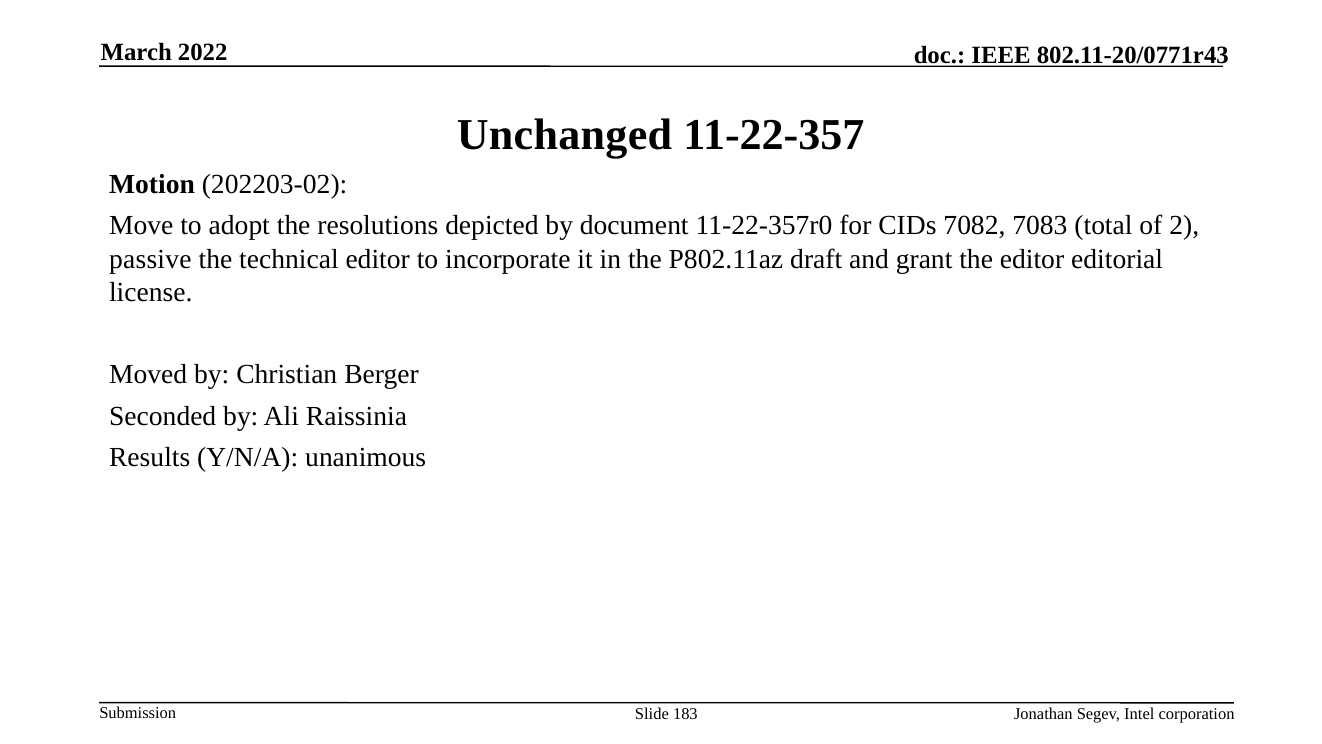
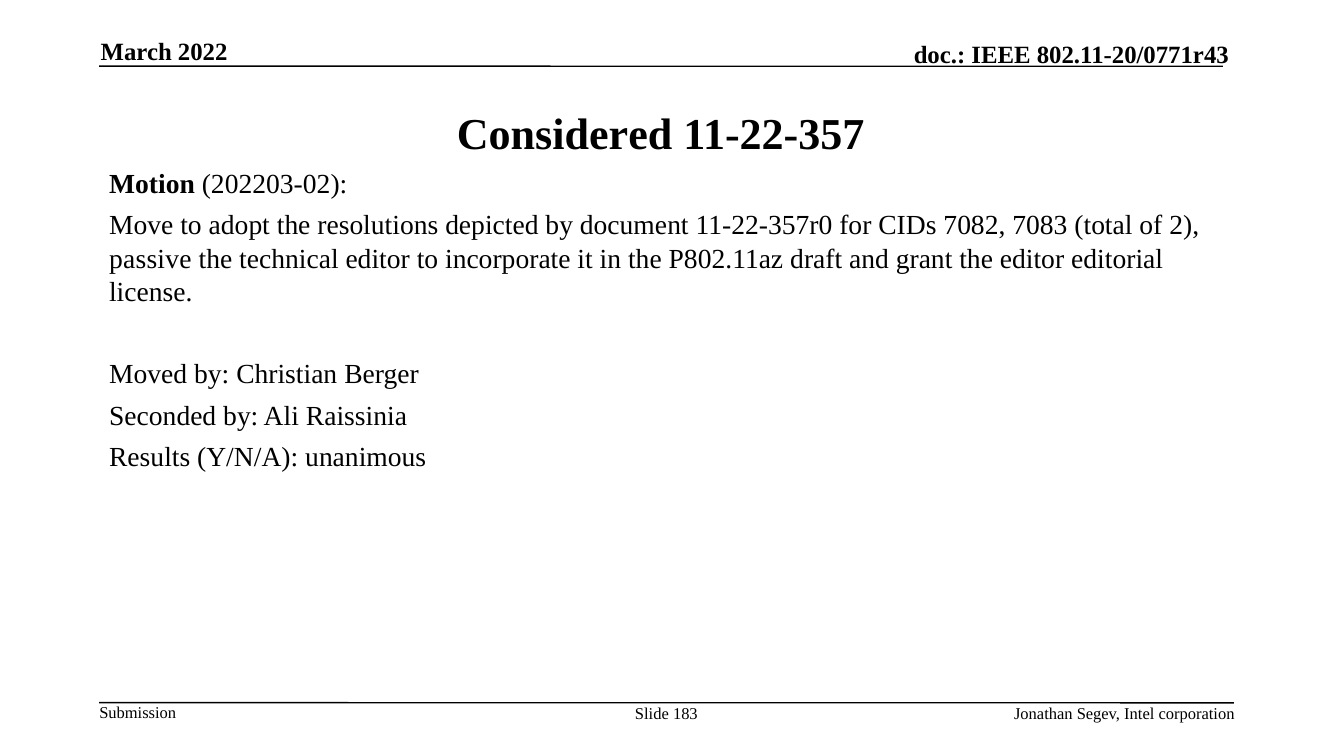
Unchanged: Unchanged -> Considered
